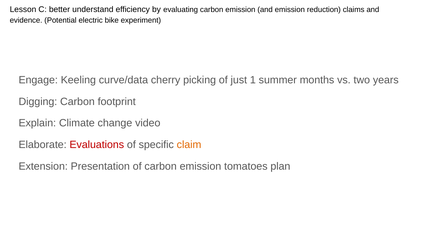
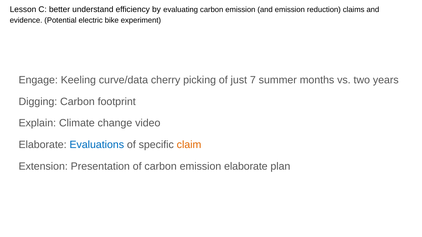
1: 1 -> 7
Evaluations colour: red -> blue
emission tomatoes: tomatoes -> elaborate
